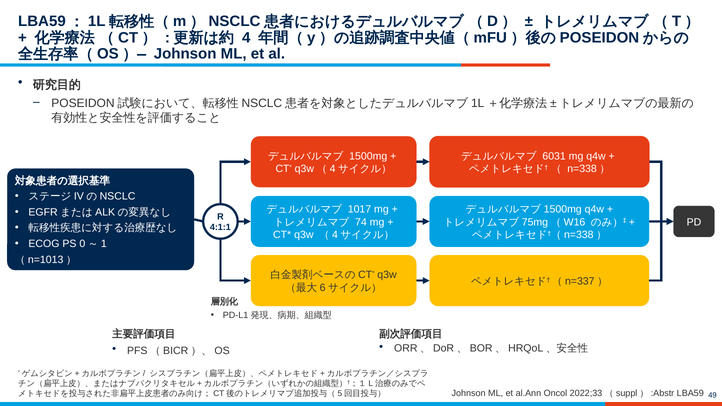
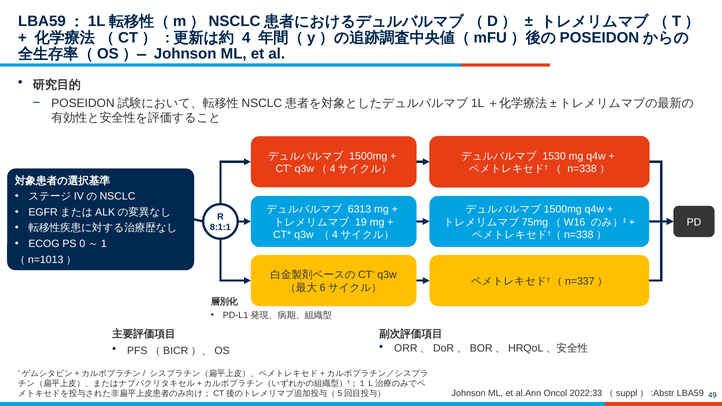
6031: 6031 -> 1530
1017: 1017 -> 6313
74: 74 -> 19
4:1:1: 4:1:1 -> 8:1:1
